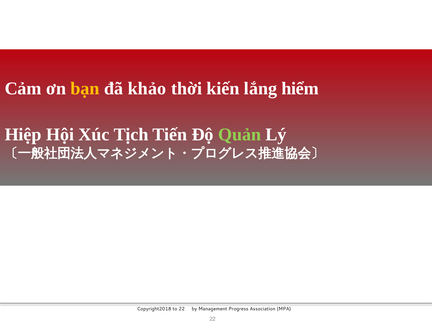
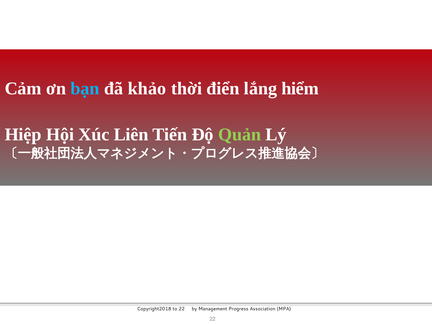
bạn colour: yellow -> light blue
kiến: kiến -> điển
Tịch: Tịch -> Liên
